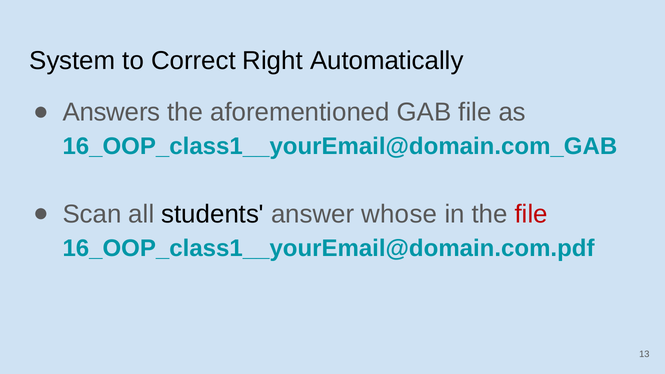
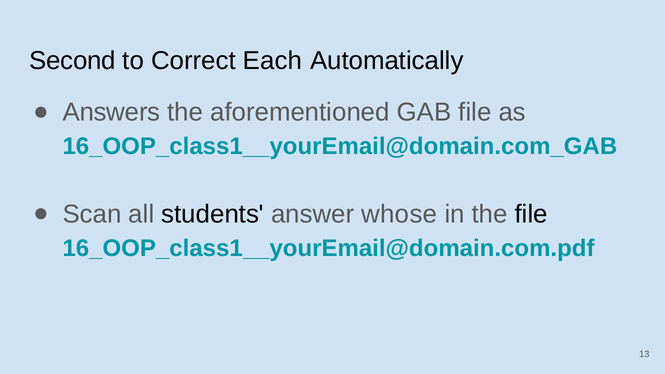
System: System -> Second
Right: Right -> Each
file at (531, 214) colour: red -> black
